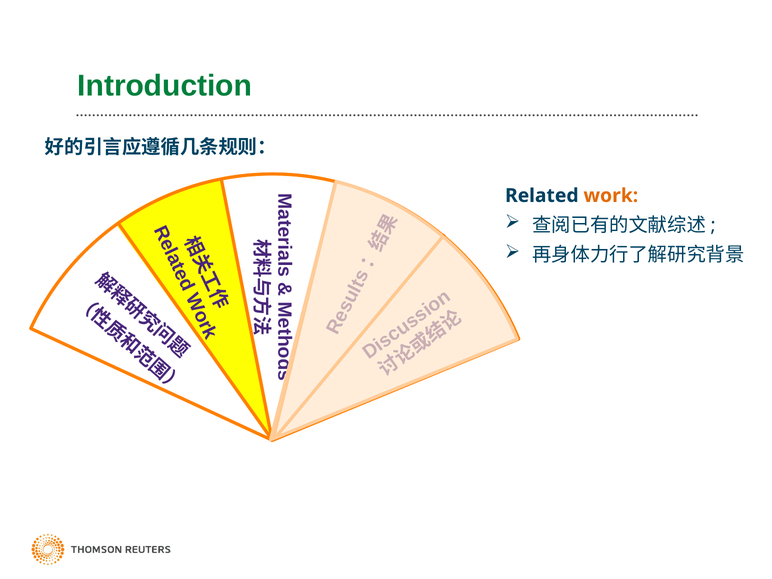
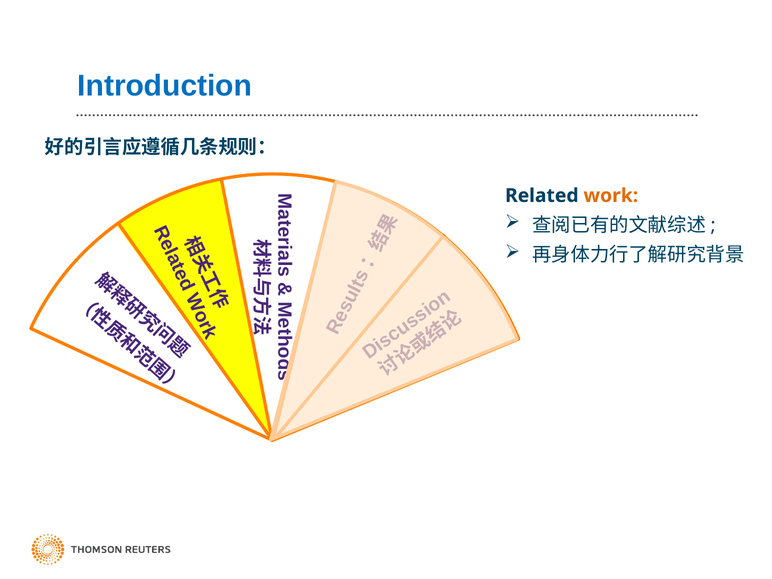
Introduction colour: green -> blue
